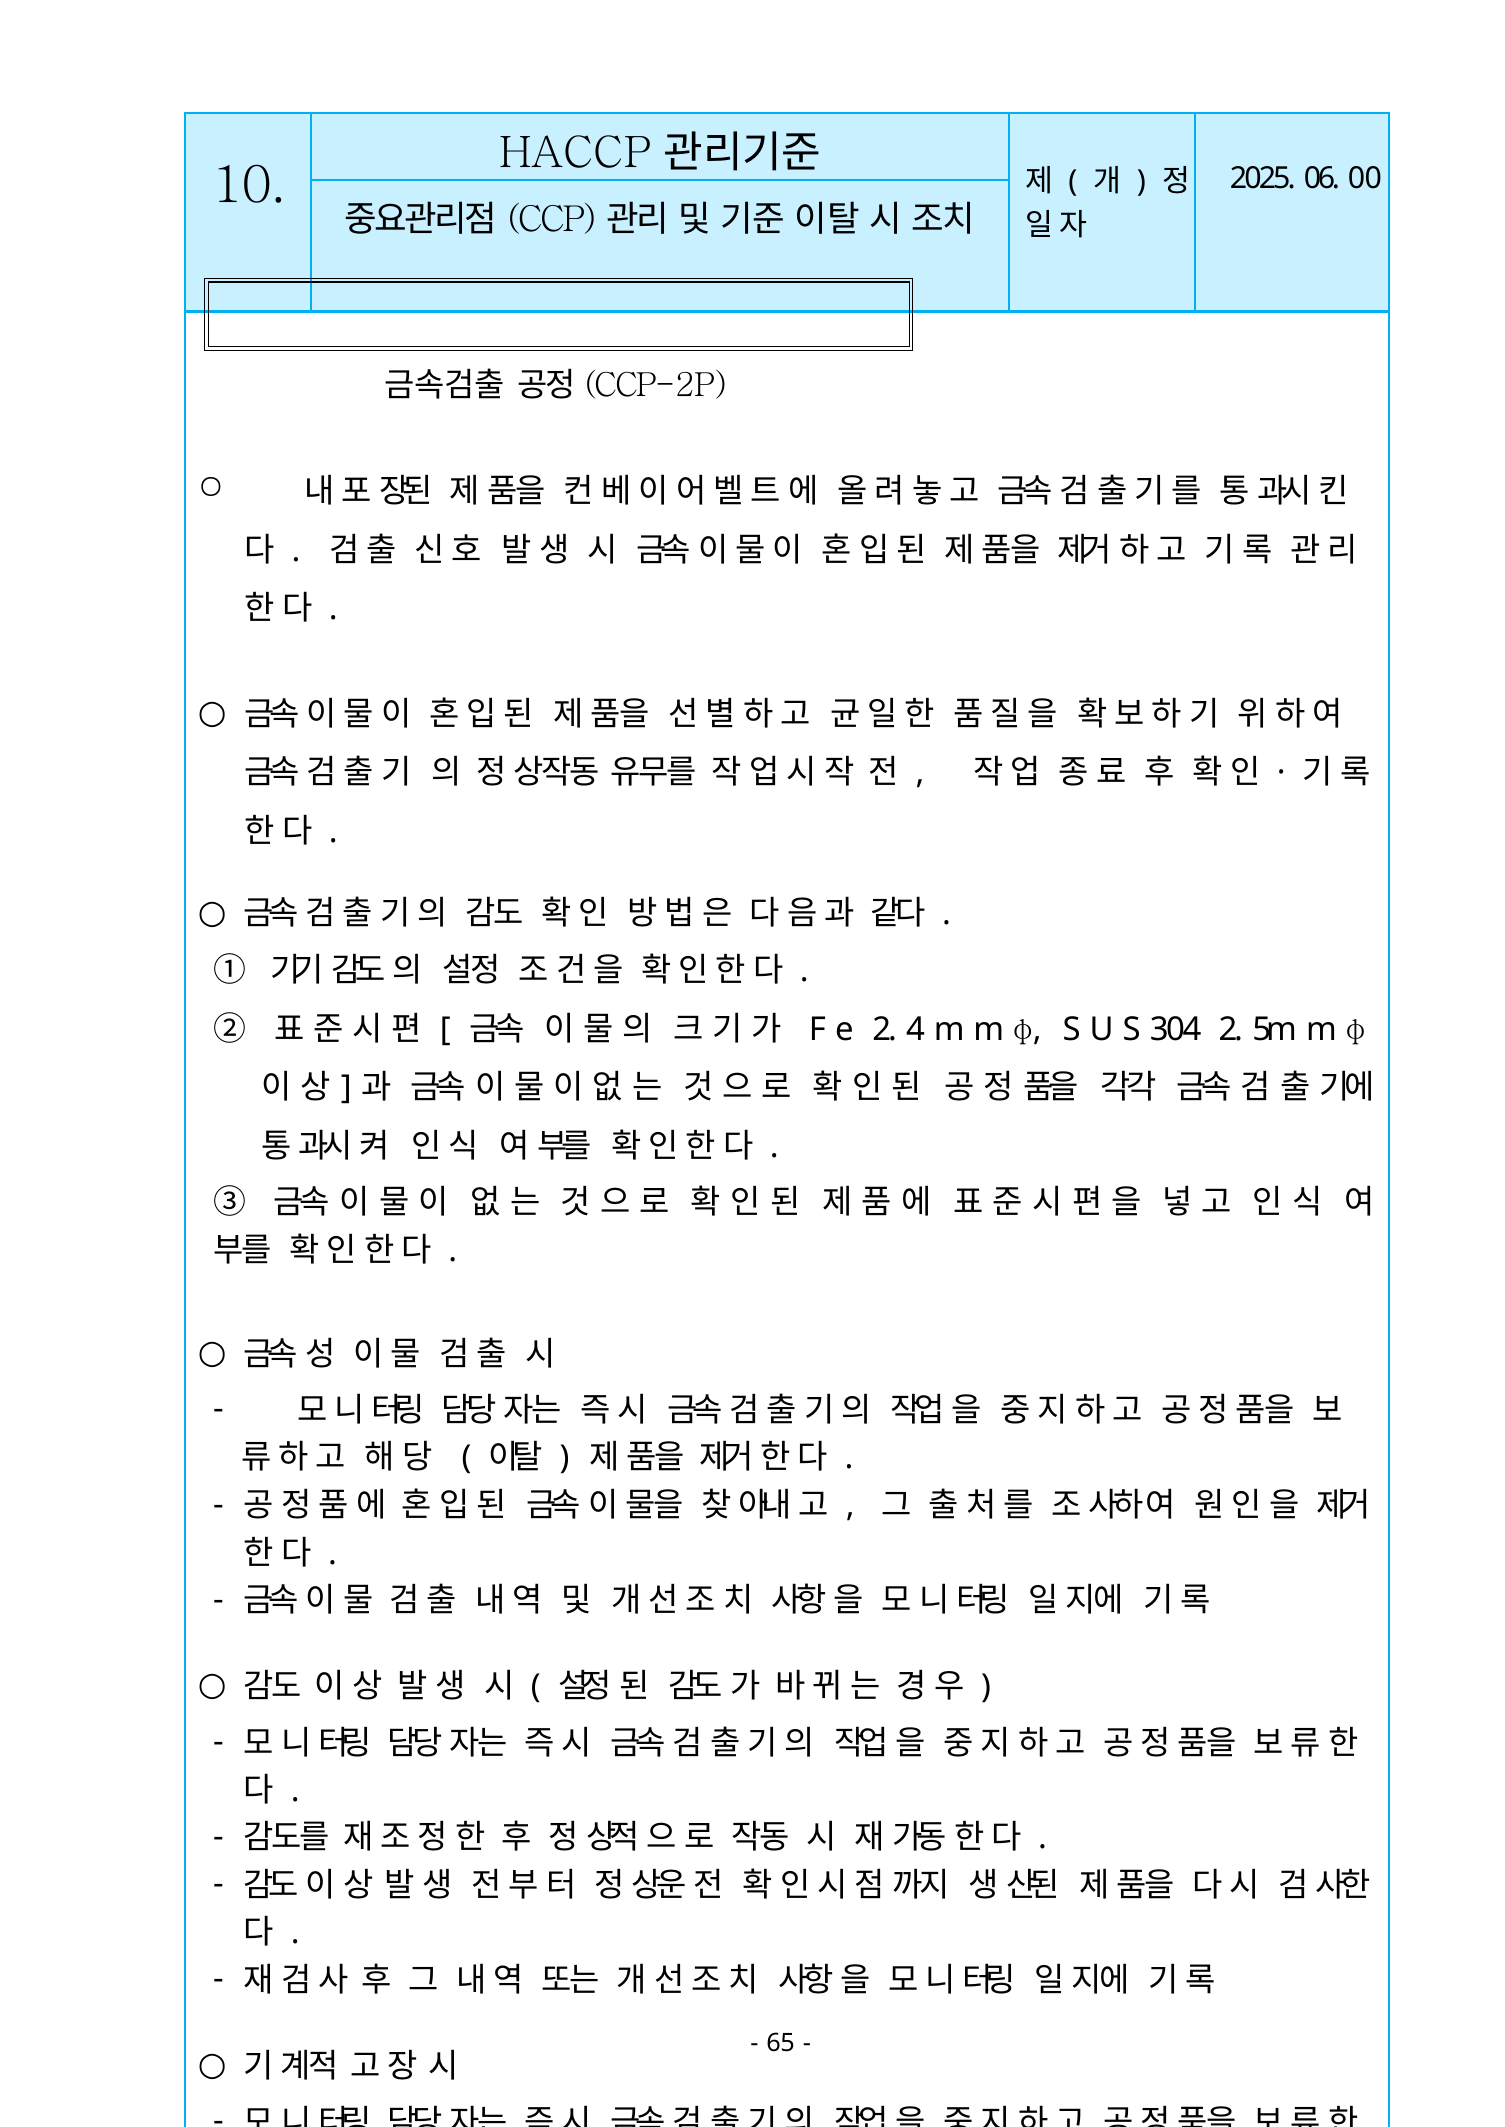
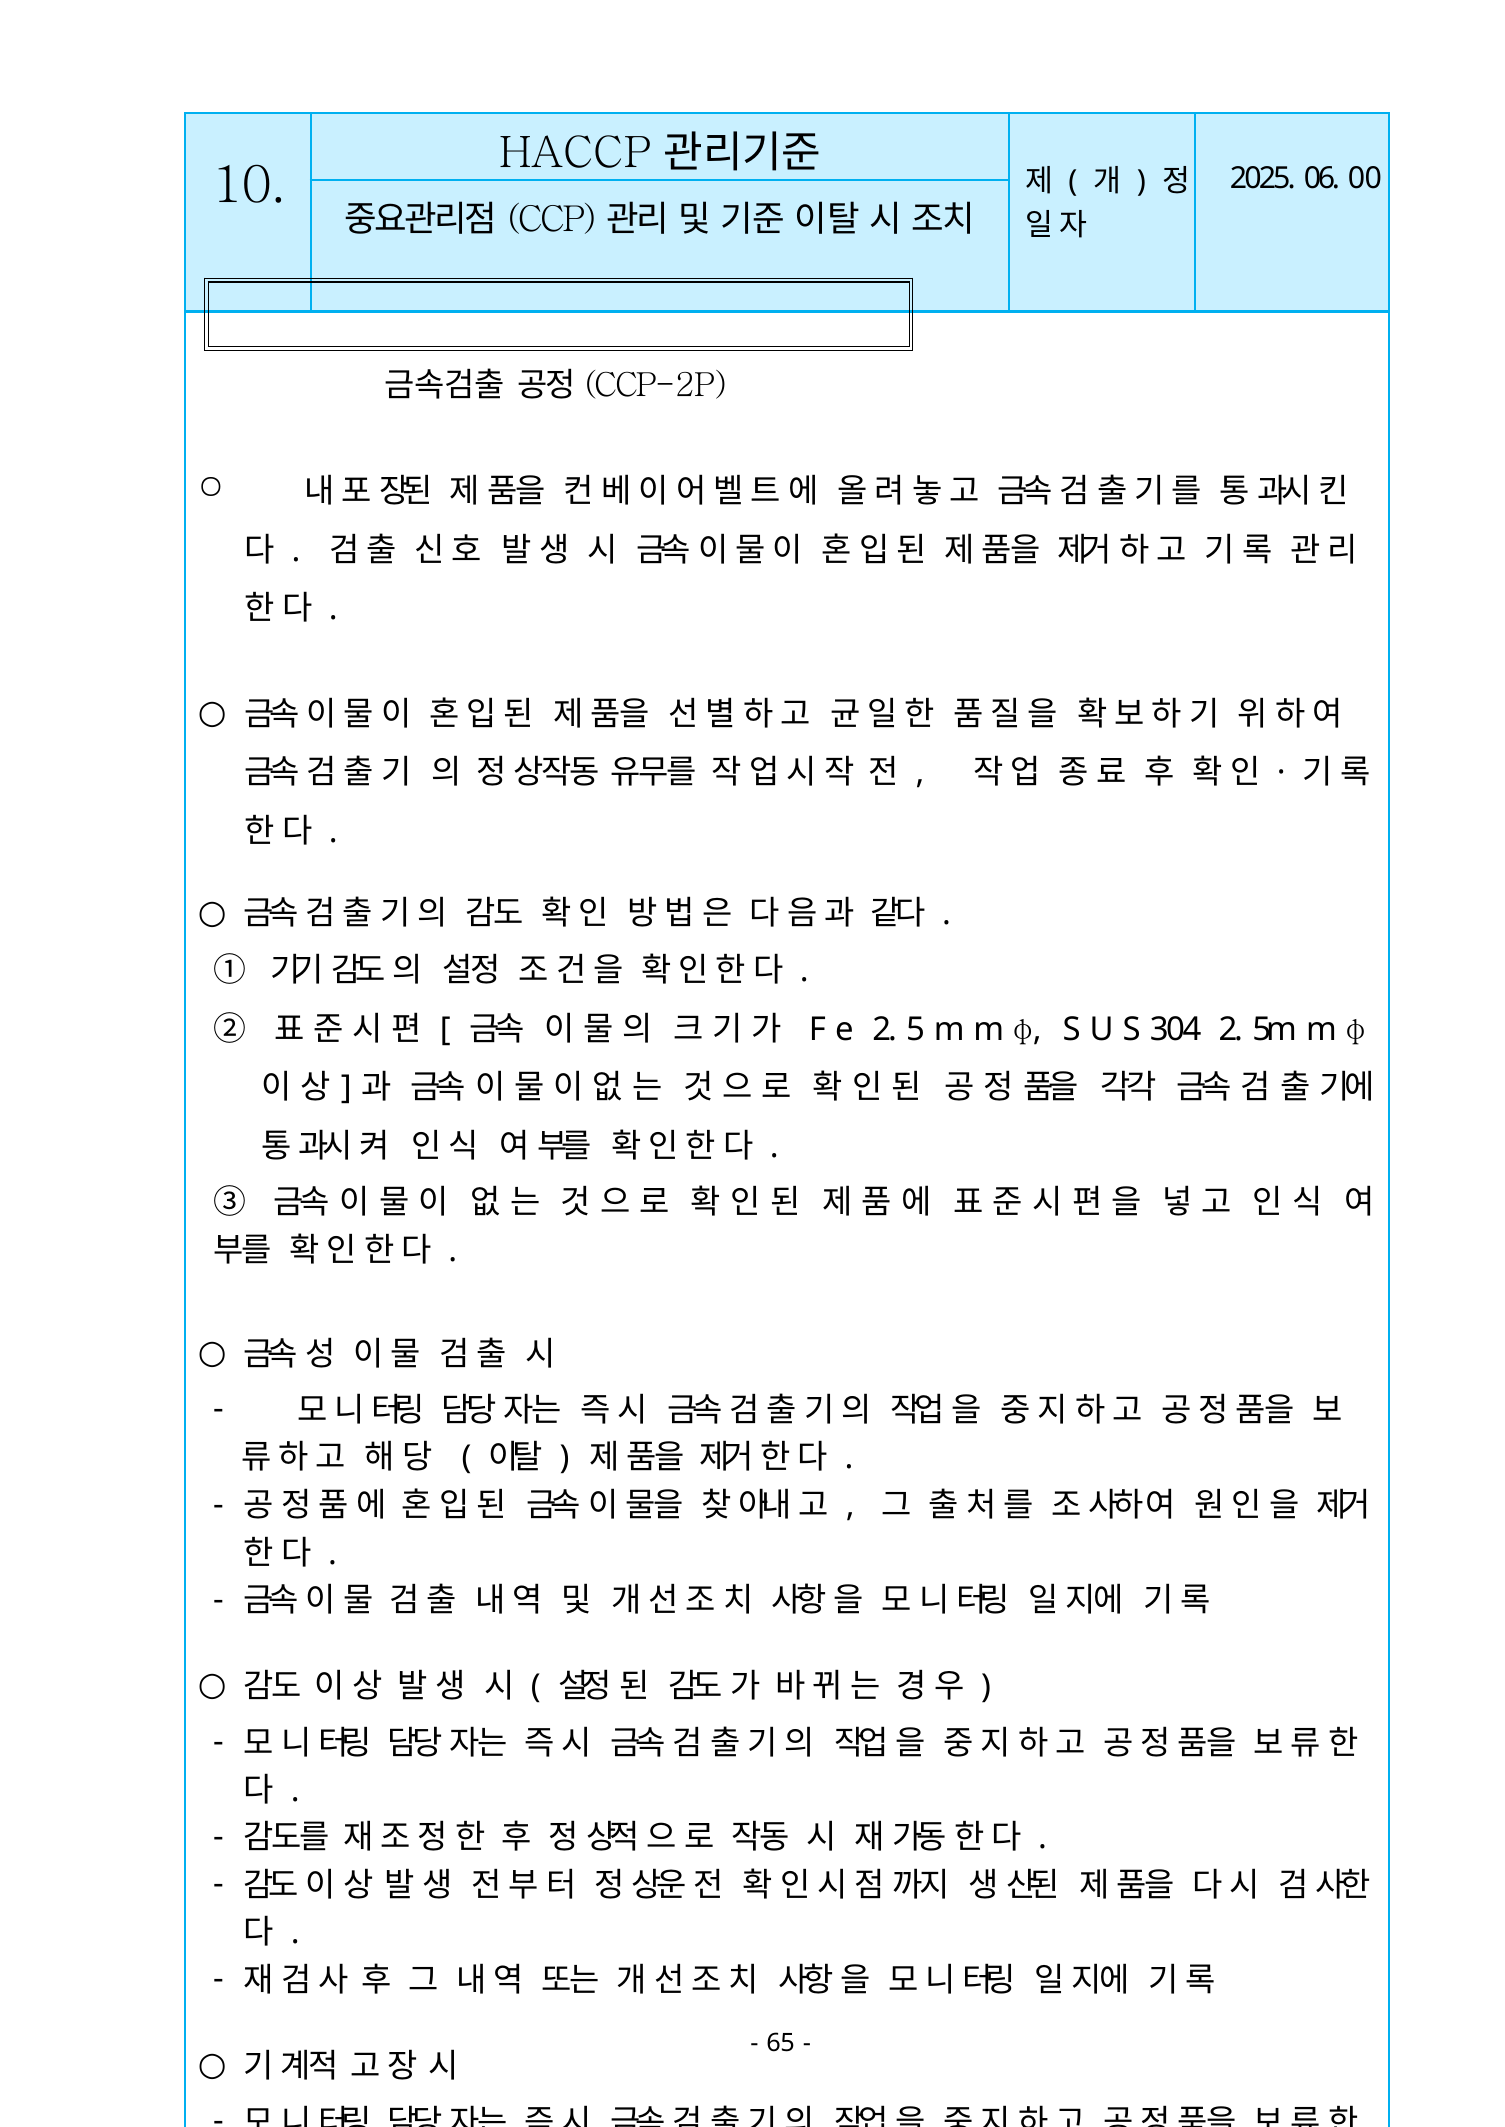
4: 4 -> 5
